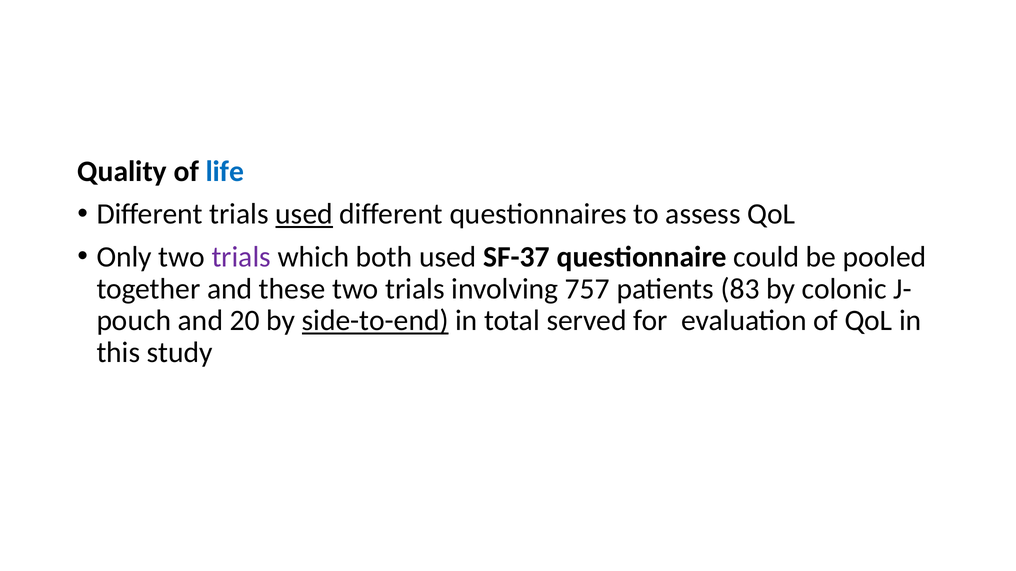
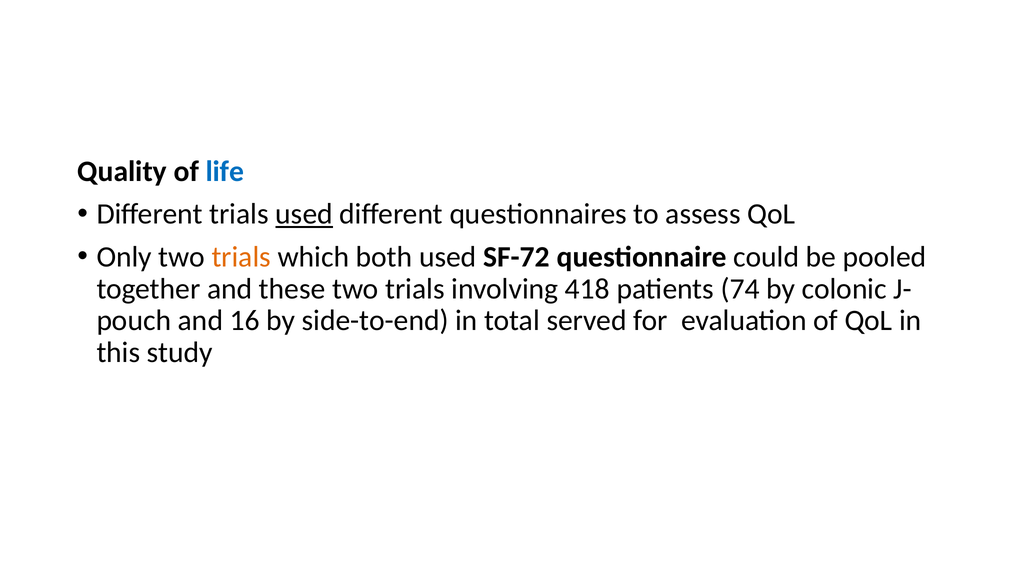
trials at (241, 257) colour: purple -> orange
SF-37: SF-37 -> SF-72
757: 757 -> 418
83: 83 -> 74
20: 20 -> 16
side-to-end underline: present -> none
